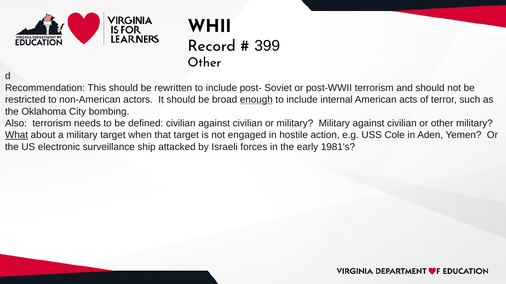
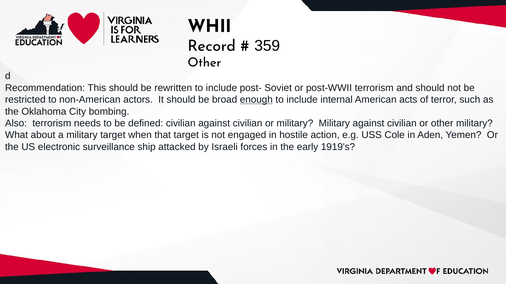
399: 399 -> 359
What underline: present -> none
1981's: 1981's -> 1919's
